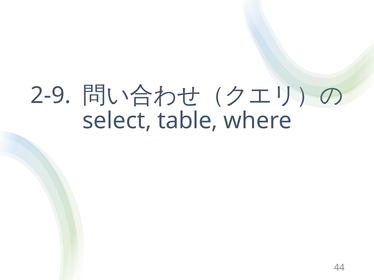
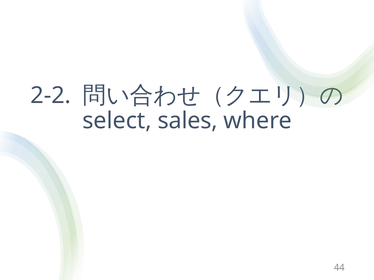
2-9: 2-9 -> 2-2
table: table -> sales
